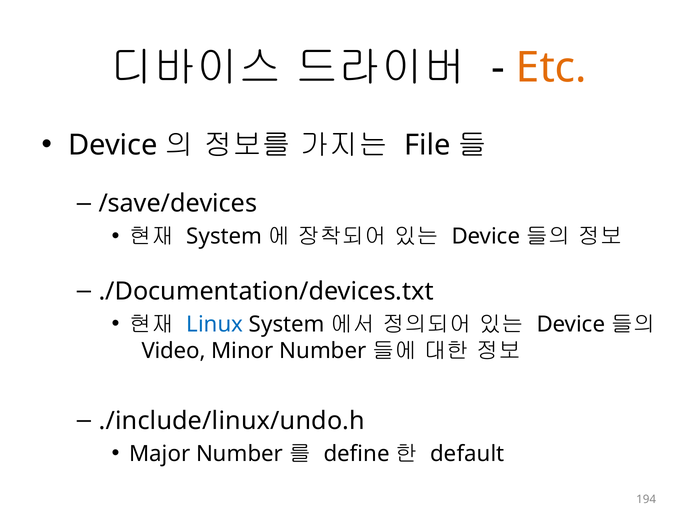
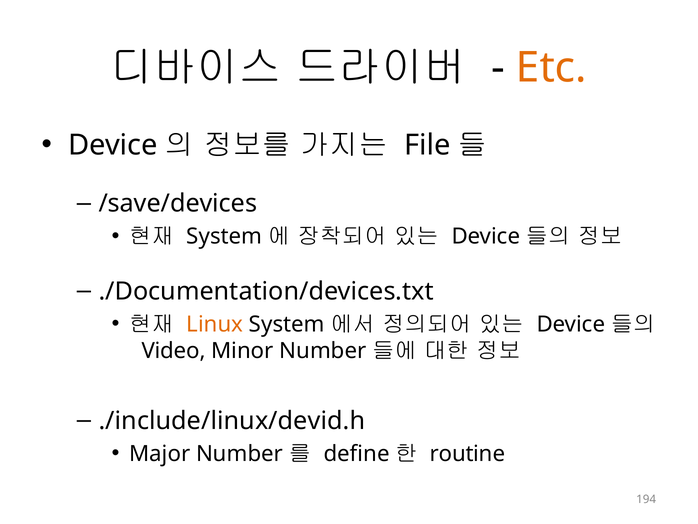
Linux colour: blue -> orange
./include/linux/undo.h: ./include/linux/undo.h -> ./include/linux/devid.h
default: default -> routine
